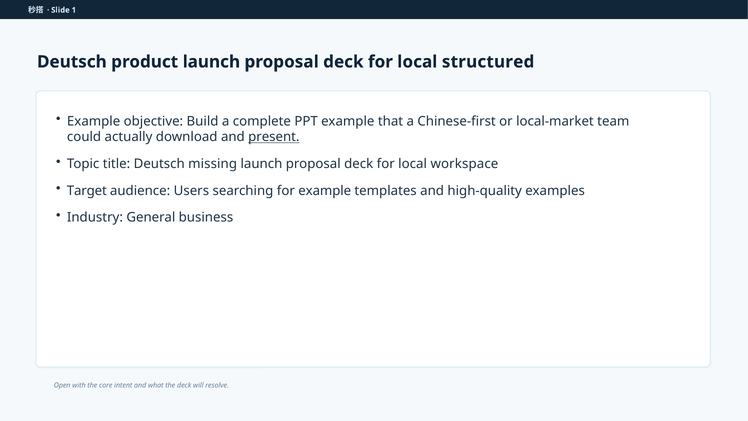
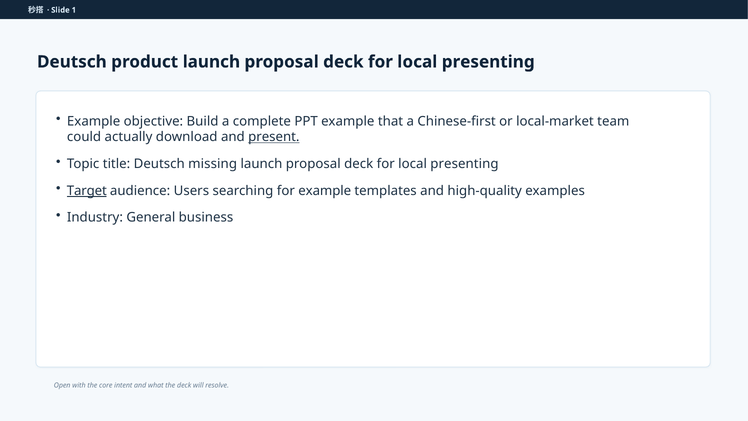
structured at (488, 62): structured -> presenting
workspace at (464, 164): workspace -> presenting
Target underline: none -> present
